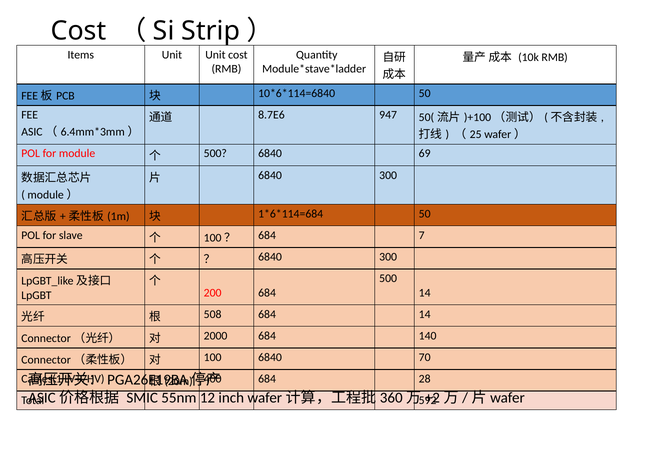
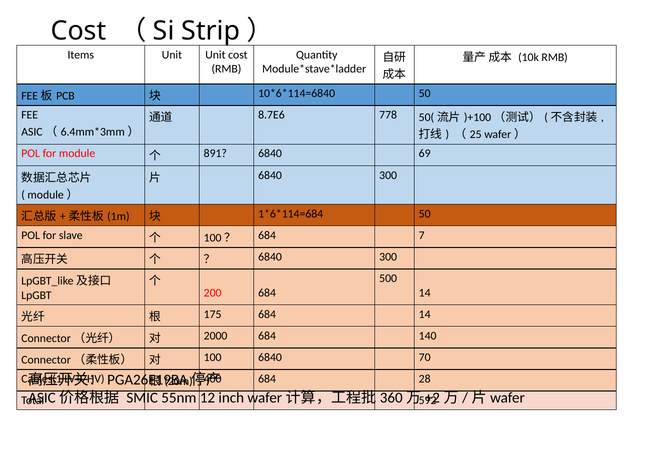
947: 947 -> 778
500 at (215, 154): 500 -> 891
508: 508 -> 175
